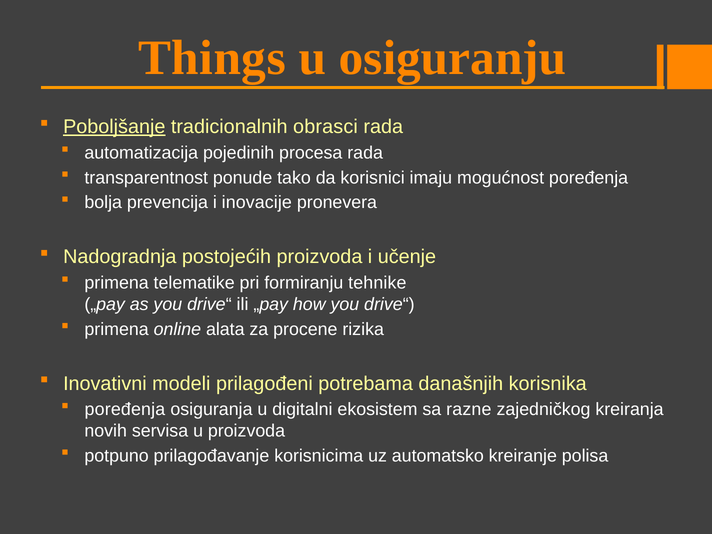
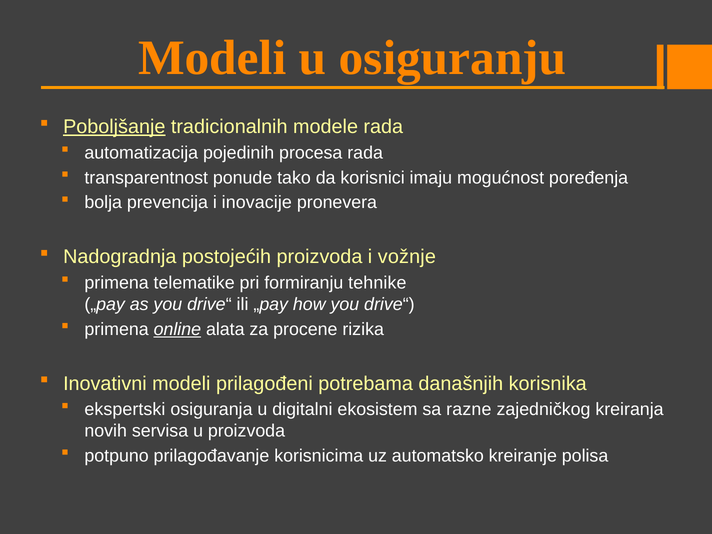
Things at (212, 58): Things -> Modeli
obrasci: obrasci -> modele
učenje: učenje -> vožnje
online underline: none -> present
poređenja at (125, 410): poređenja -> ekspertski
